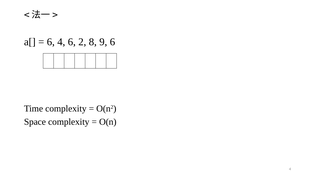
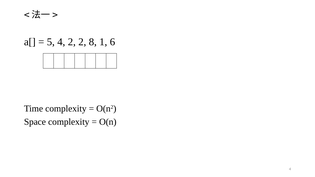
6 at (51, 42): 6 -> 5
4 6: 6 -> 2
9: 9 -> 1
